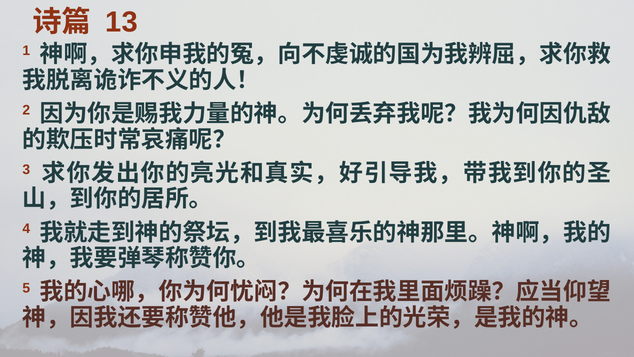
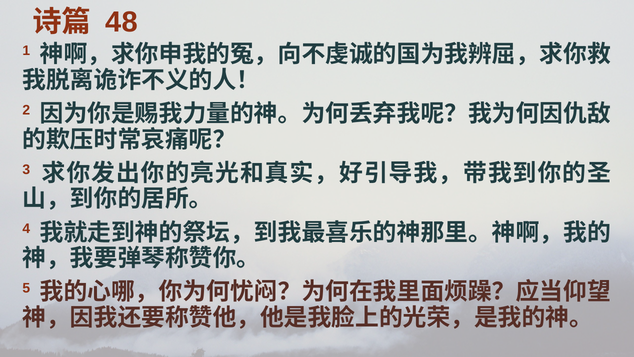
13: 13 -> 48
